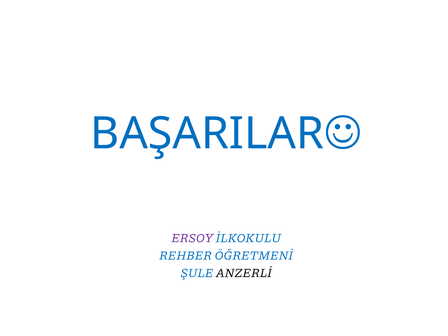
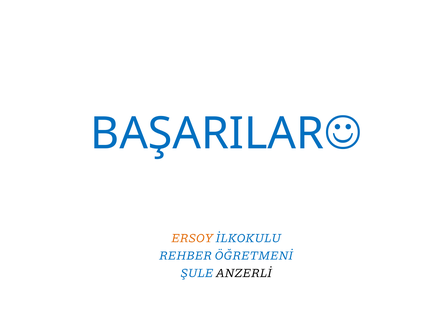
ERSOY colour: purple -> orange
